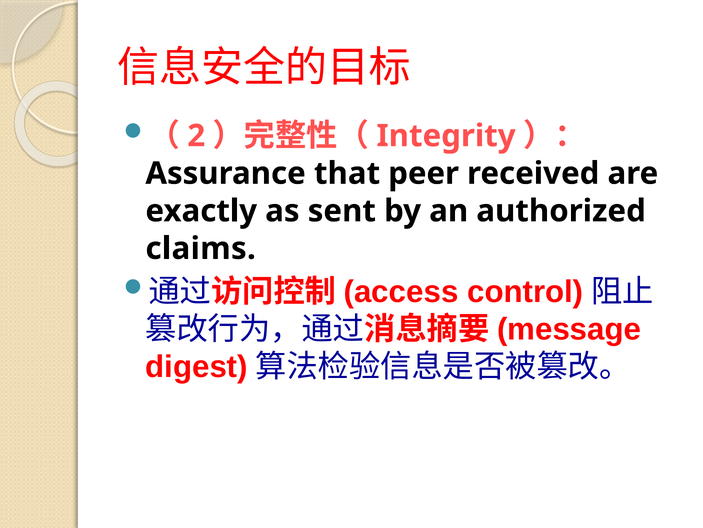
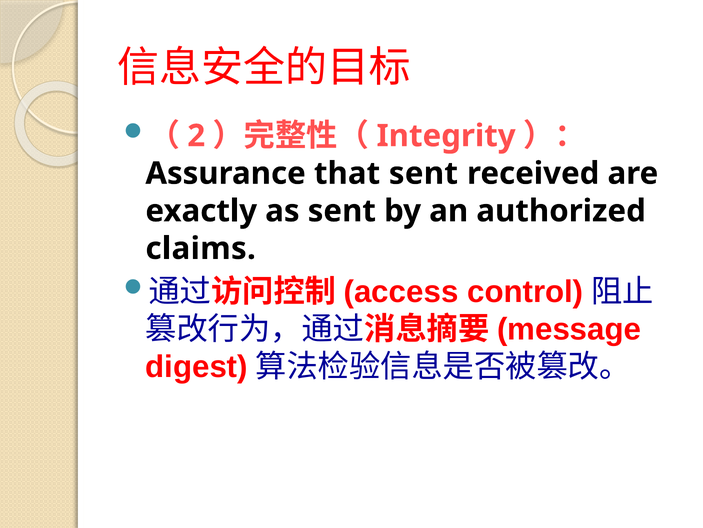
that peer: peer -> sent
